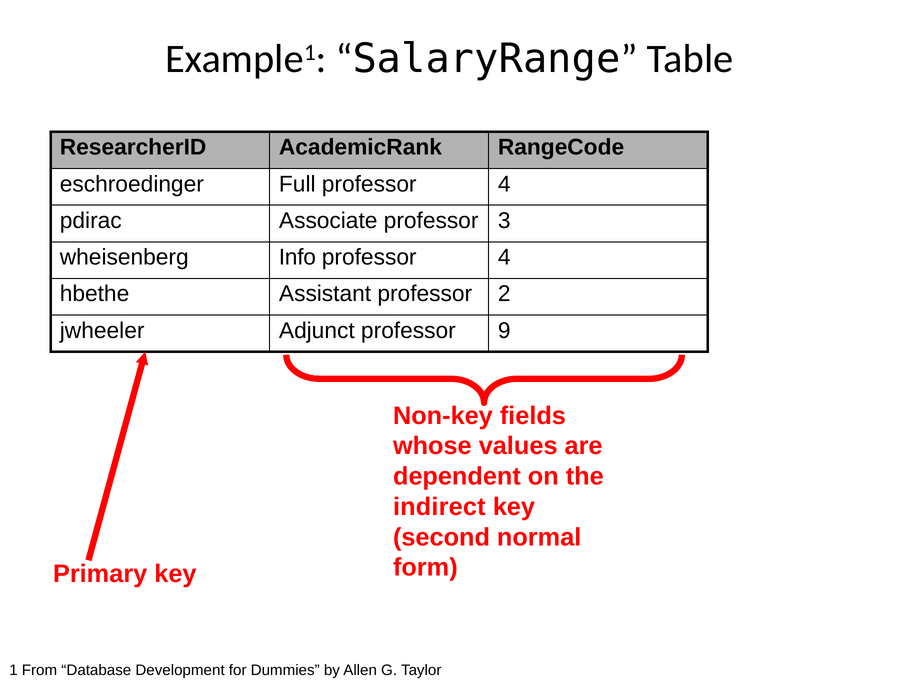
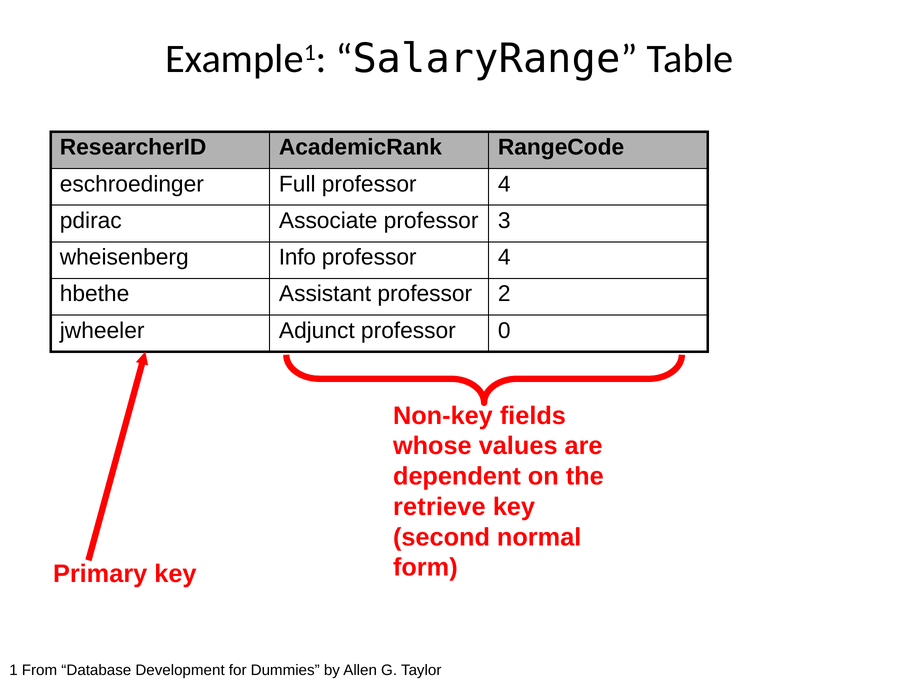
9: 9 -> 0
indirect: indirect -> retrieve
